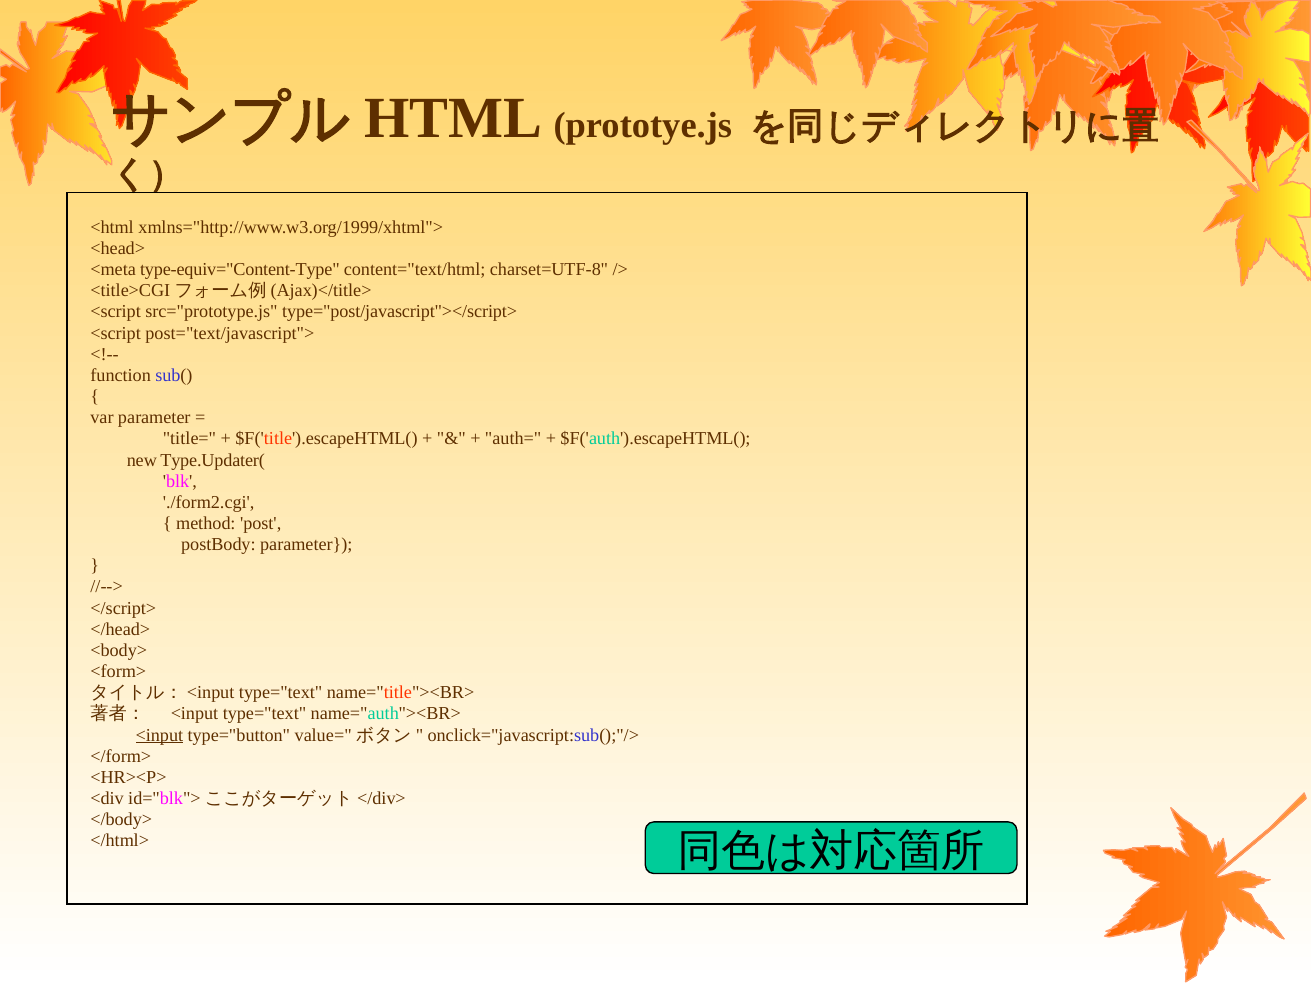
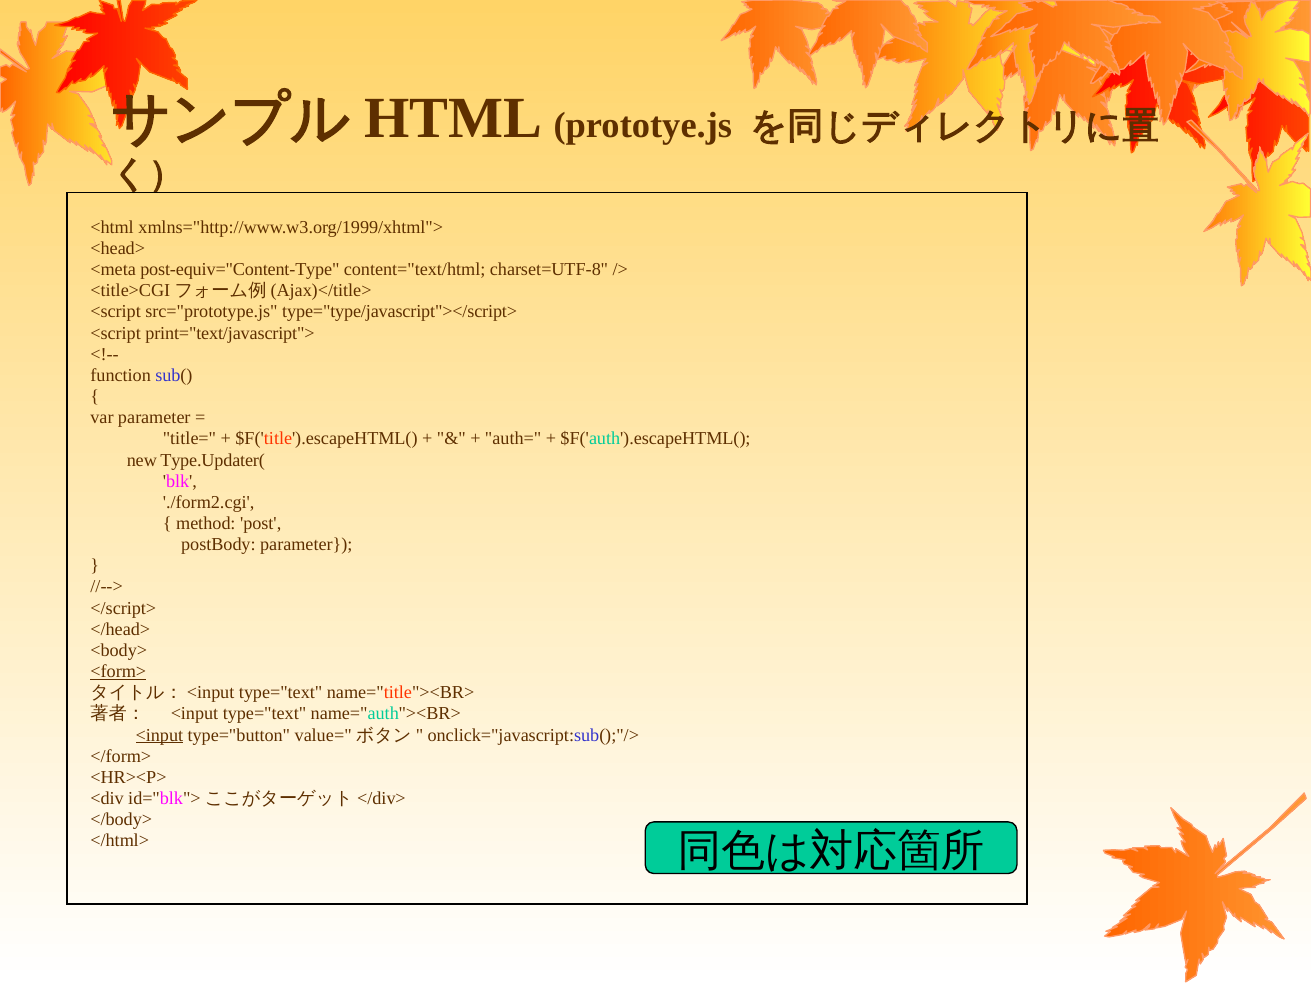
type-equiv="Content-Type: type-equiv="Content-Type -> post-equiv="Content-Type
type="post/javascript"></script>: type="post/javascript"></script> -> type="type/javascript"></script>
post="text/javascript">: post="text/javascript"> -> print="text/javascript">
<form> underline: none -> present
